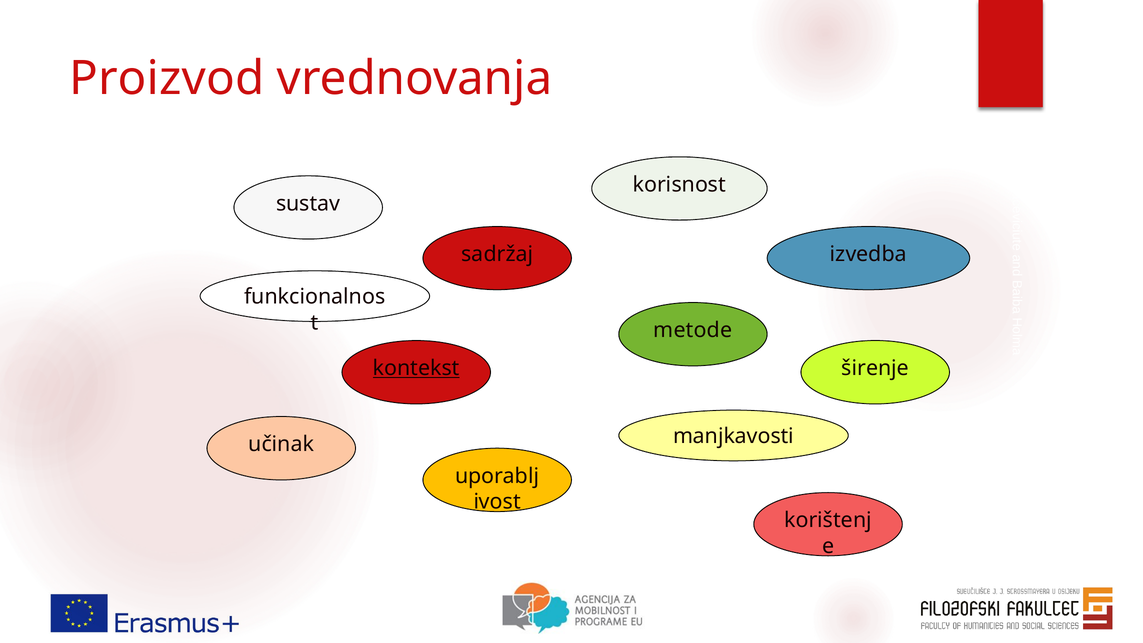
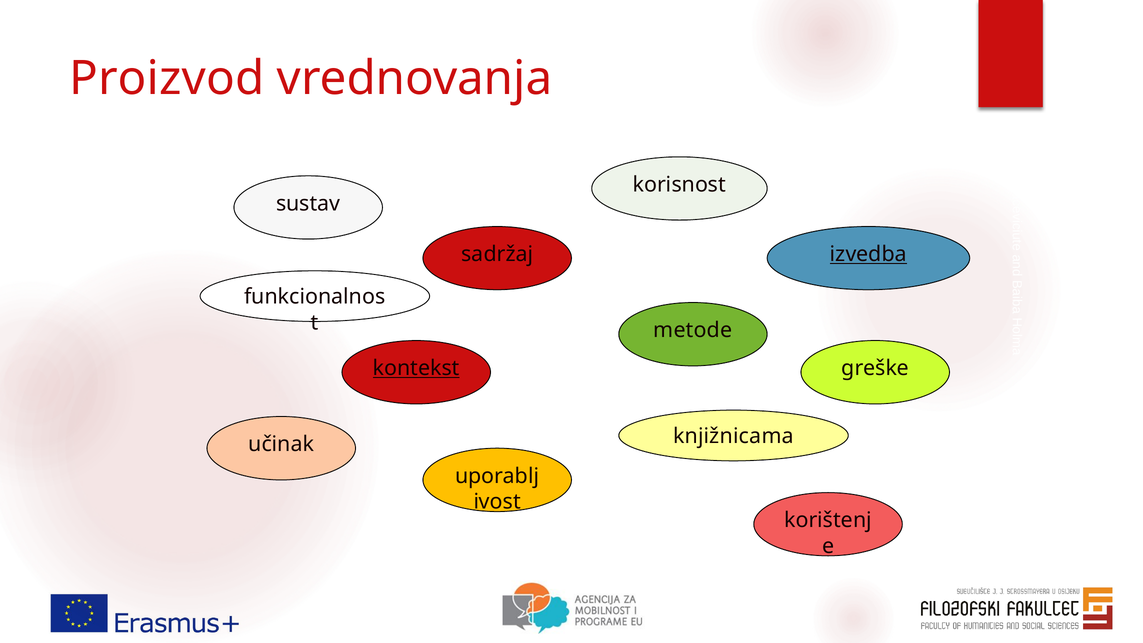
izvedba underline: none -> present
širenje: širenje -> greške
manjkavosti: manjkavosti -> knjižnicama
